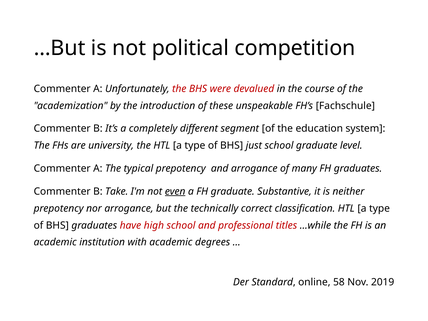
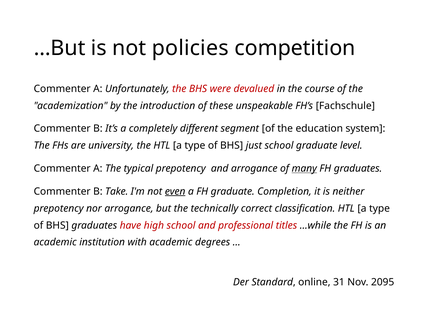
political: political -> policies
many underline: none -> present
Substantive: Substantive -> Completion
58: 58 -> 31
2019: 2019 -> 2095
